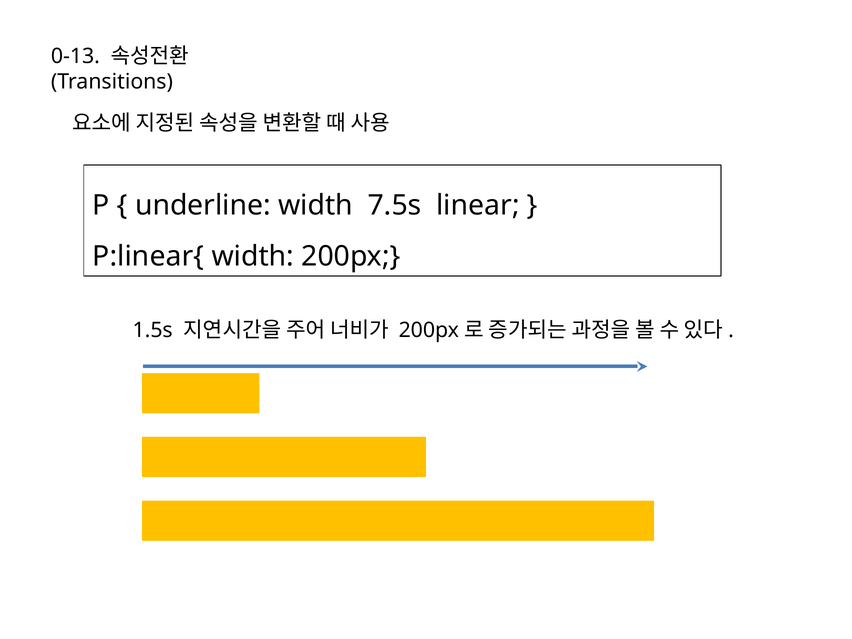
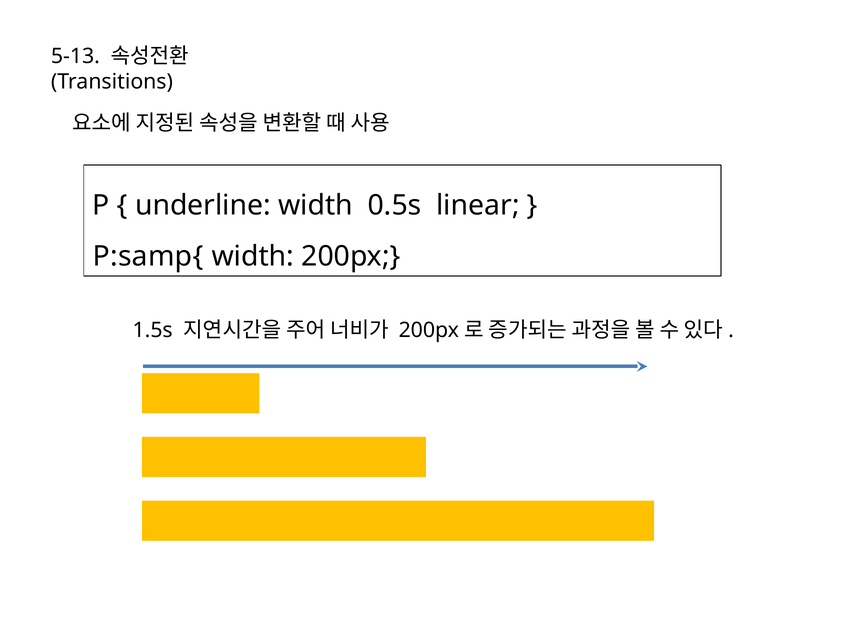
0-13: 0-13 -> 5-13
7.5s: 7.5s -> 0.5s
P:linear{: P:linear{ -> P:samp{
